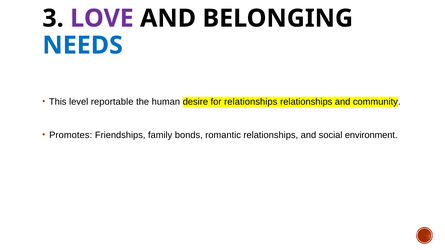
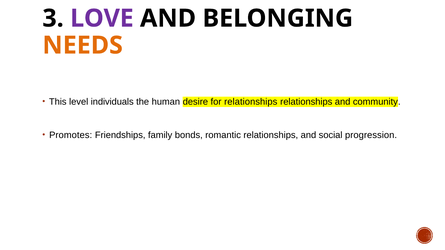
NEEDS colour: blue -> orange
reportable: reportable -> individuals
environment: environment -> progression
